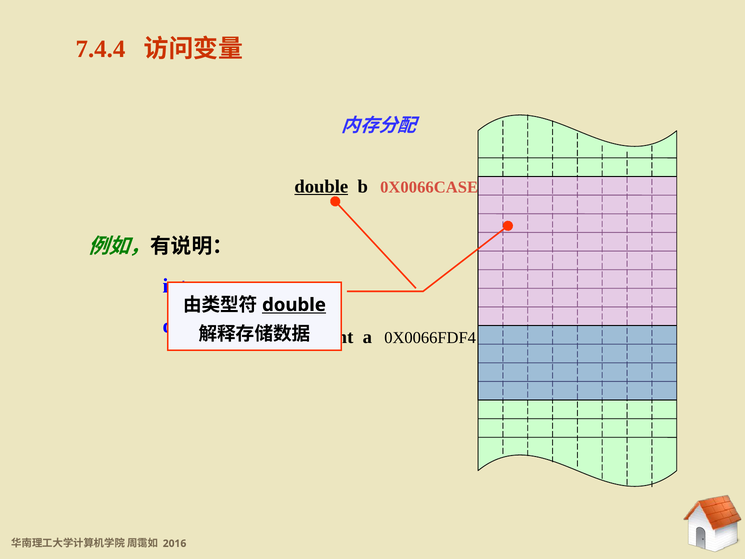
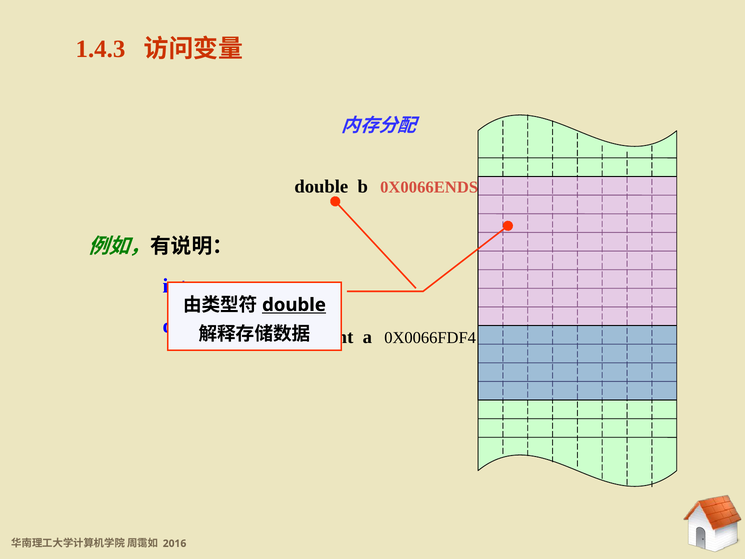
7.4.4: 7.4.4 -> 1.4.3
double at (321, 186) underline: present -> none
0X0066CASE: 0X0066CASE -> 0X0066ENDS
